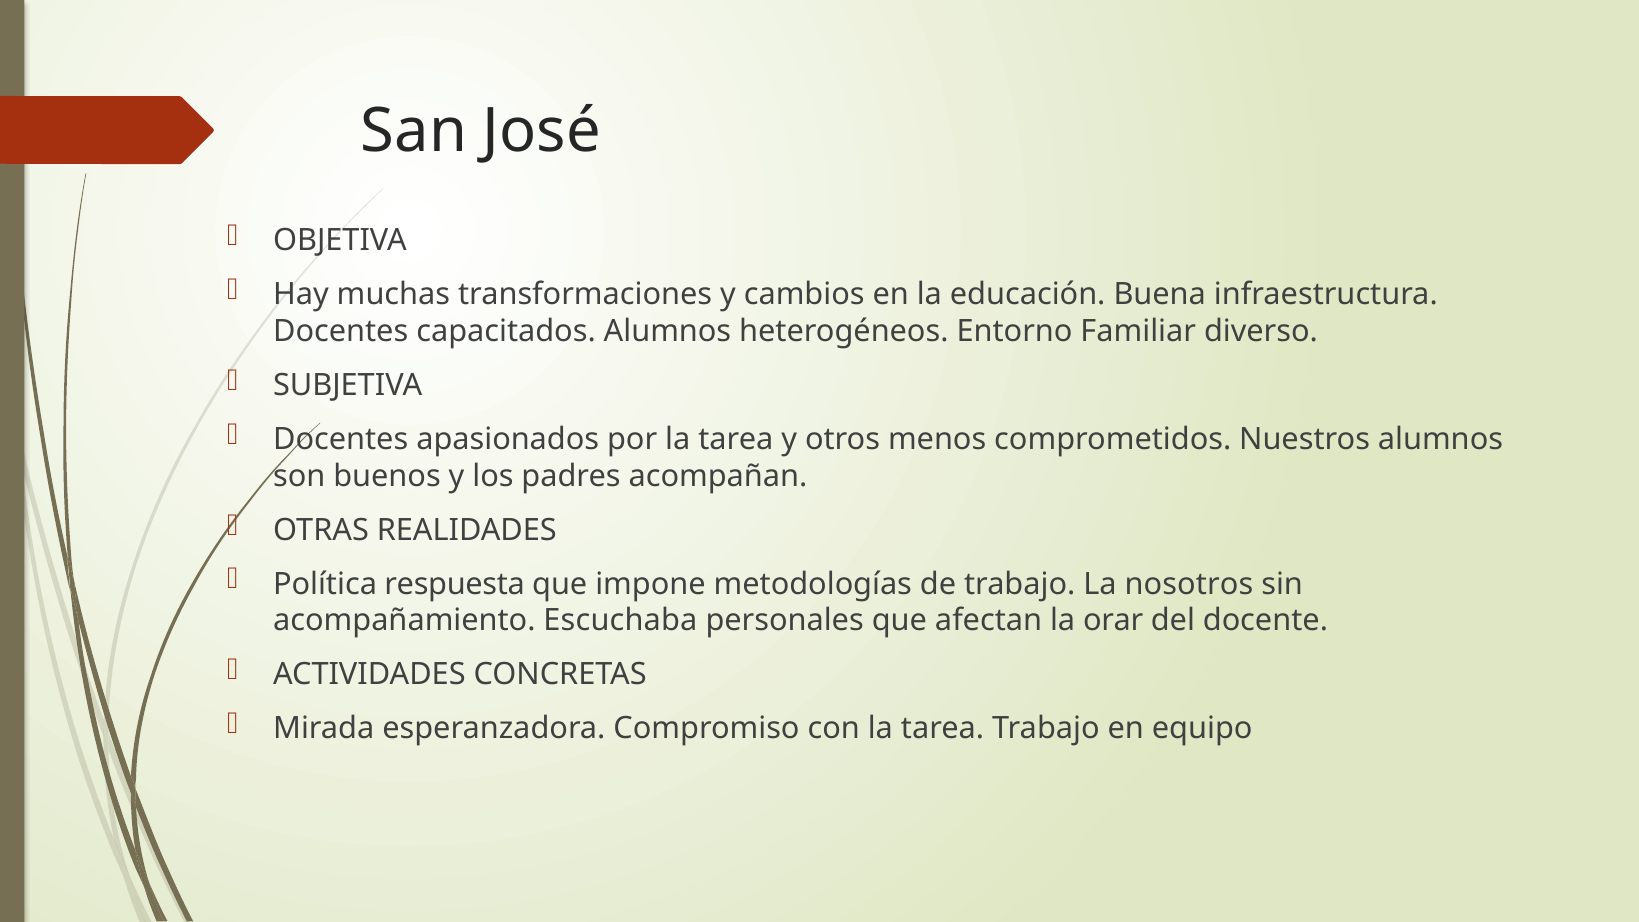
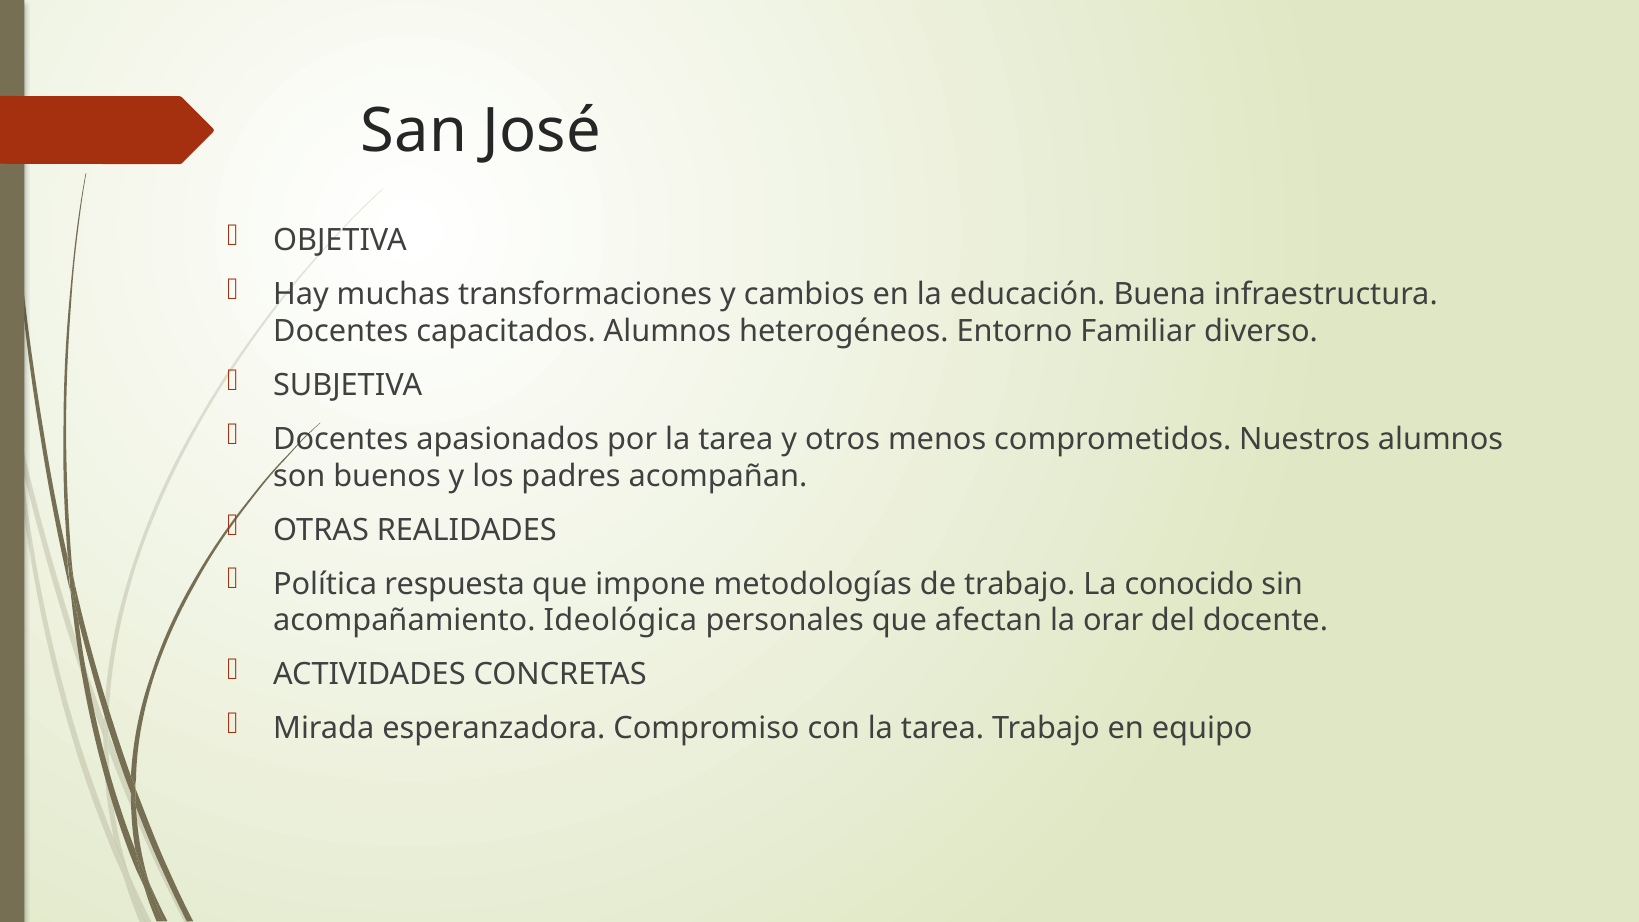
nosotros: nosotros -> conocido
Escuchaba: Escuchaba -> Ideológica
